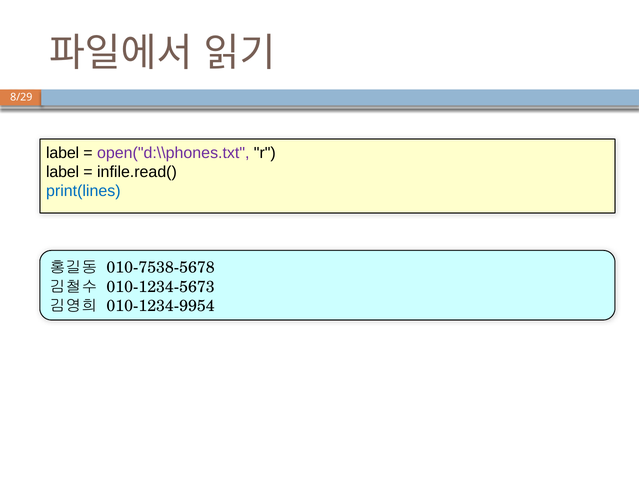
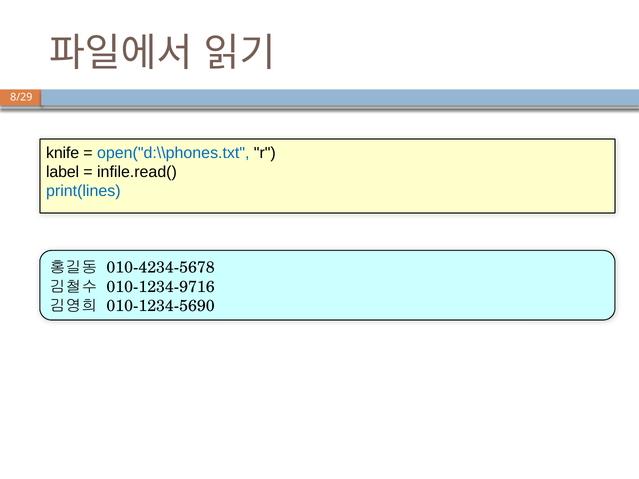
label at (63, 153): label -> knife
open("d:\\phones.txt colour: purple -> blue
010-7538-5678: 010-7538-5678 -> 010-4234-5678
010-1234-5673: 010-1234-5673 -> 010-1234-9716
010-1234-9954: 010-1234-9954 -> 010-1234-5690
